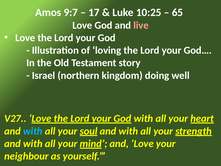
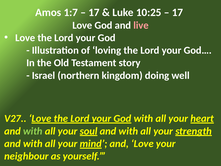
9:7: 9:7 -> 1:7
65 at (177, 12): 65 -> 17
with at (33, 131) colour: light blue -> light green
